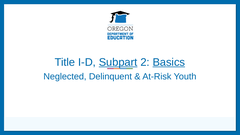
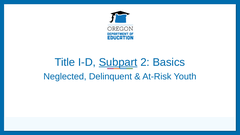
Basics underline: present -> none
